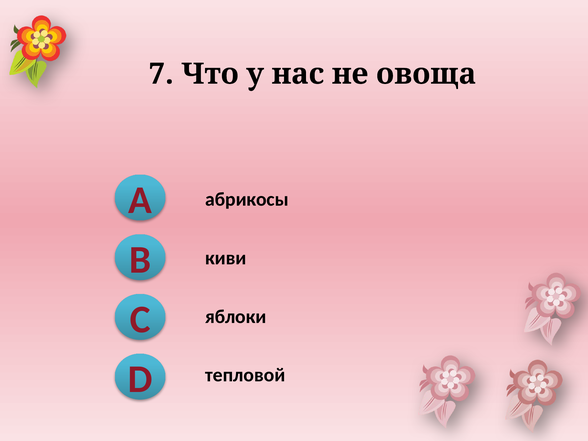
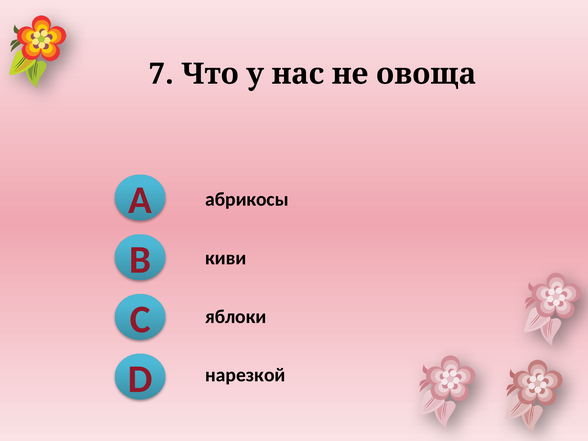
тепловой: тепловой -> нарезкой
